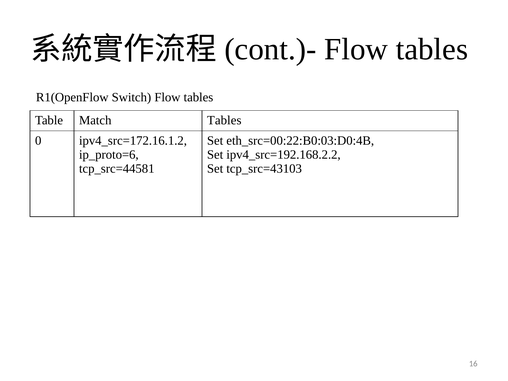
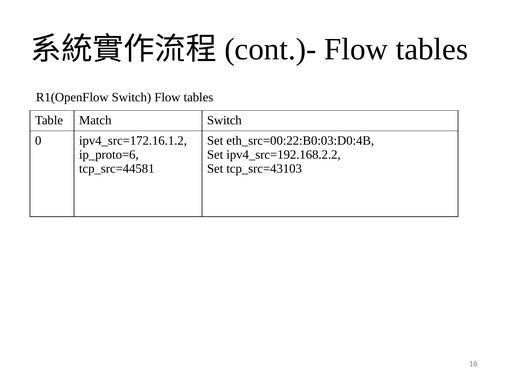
Match Tables: Tables -> Switch
